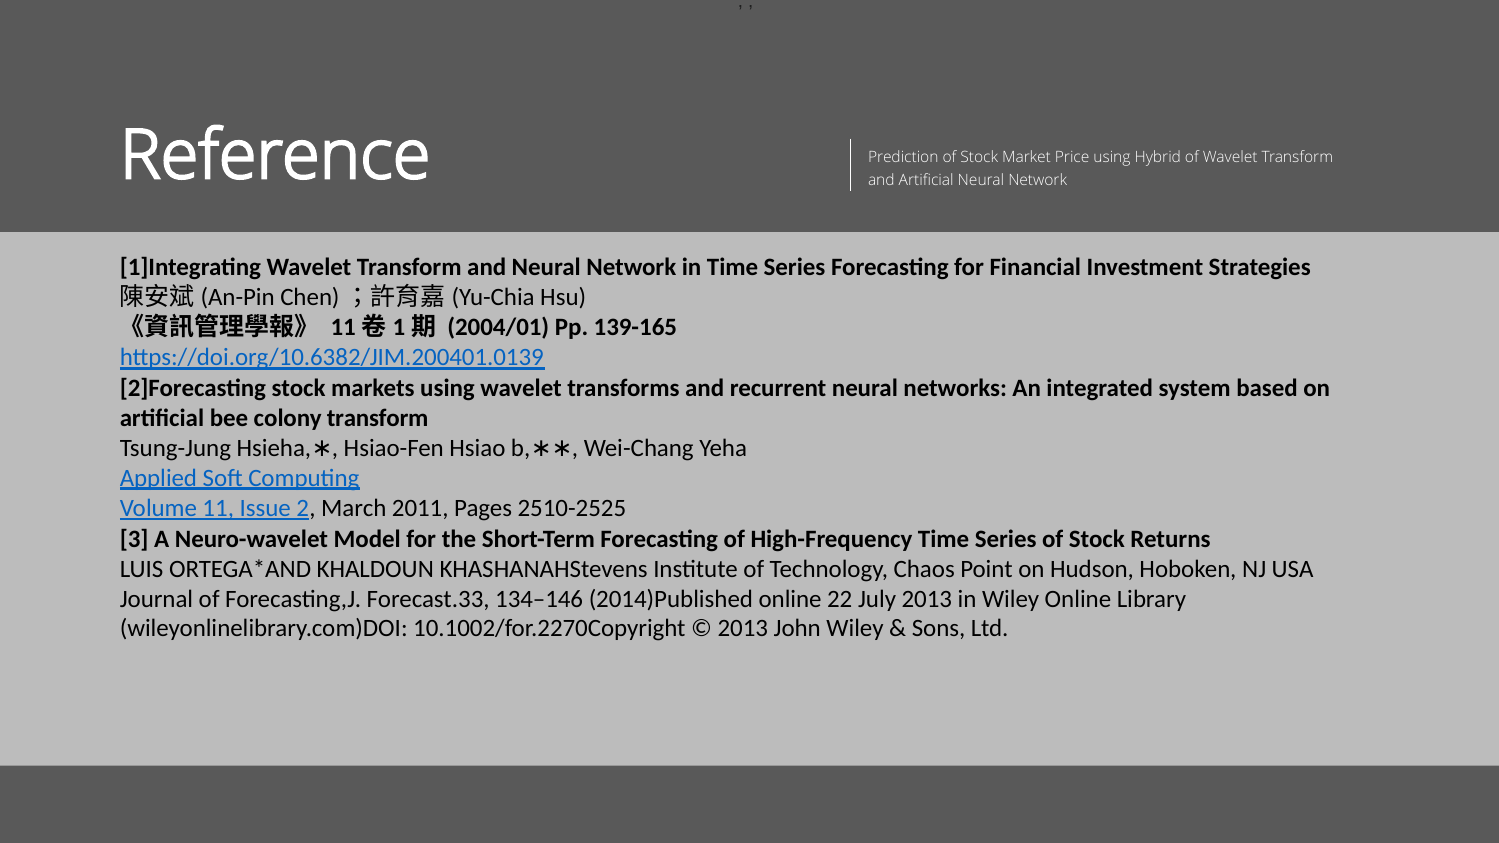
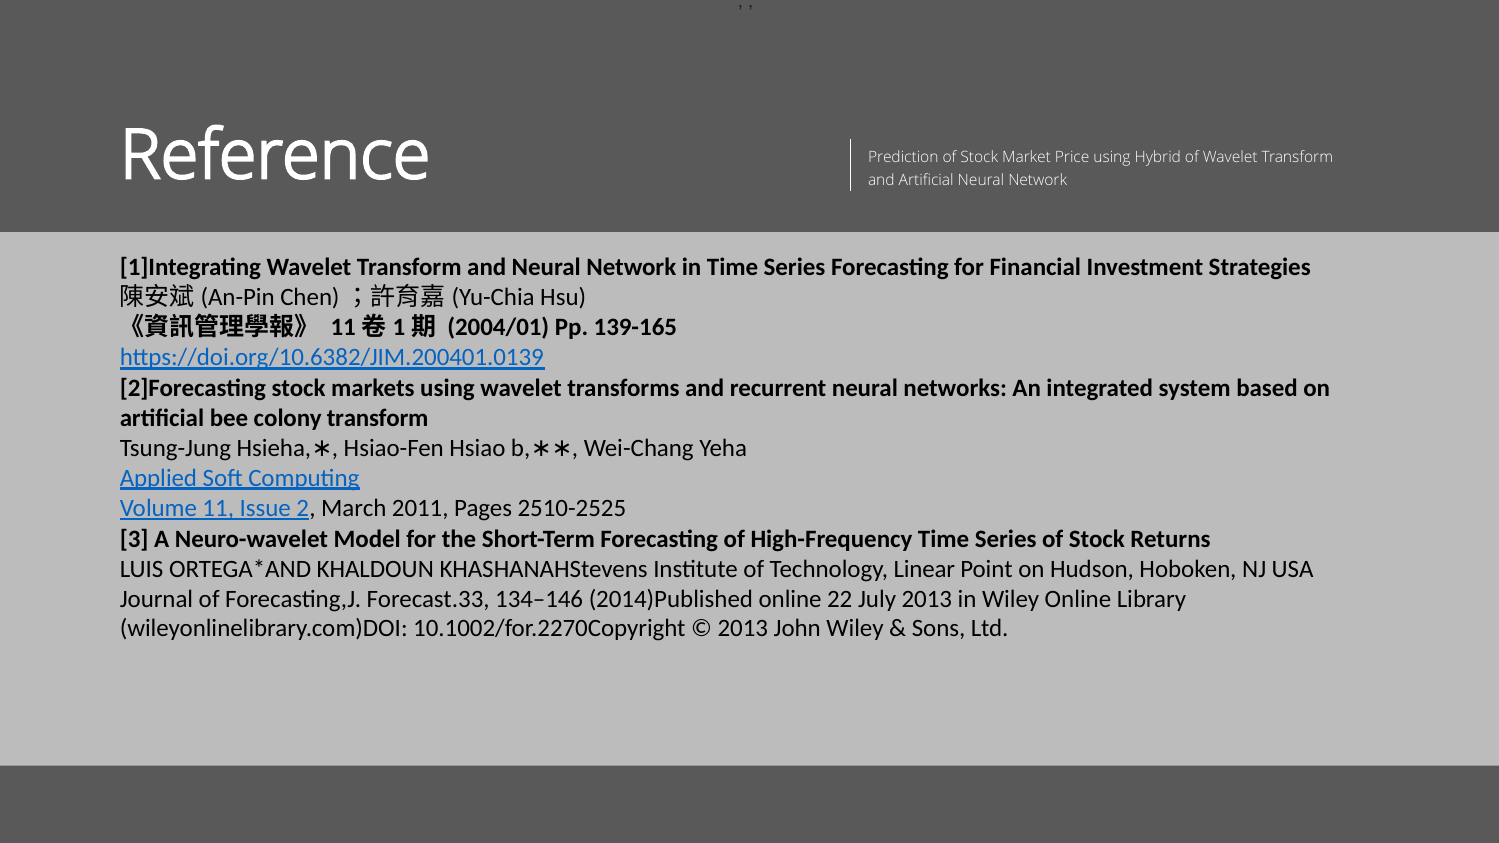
Chaos: Chaos -> Linear
